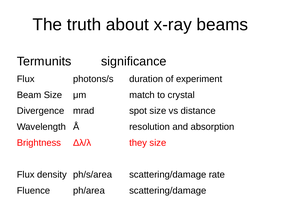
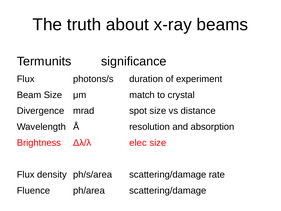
they: they -> elec
